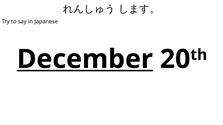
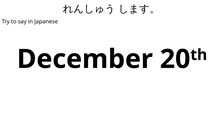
December underline: present -> none
